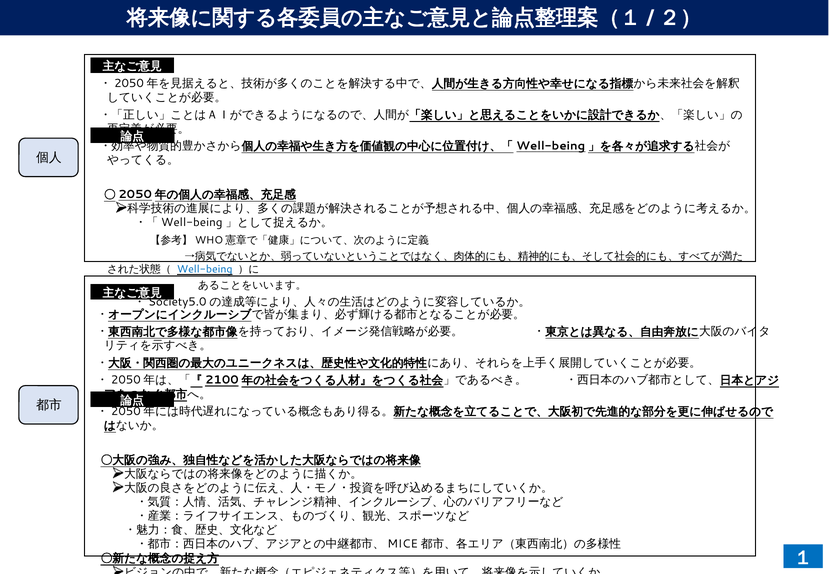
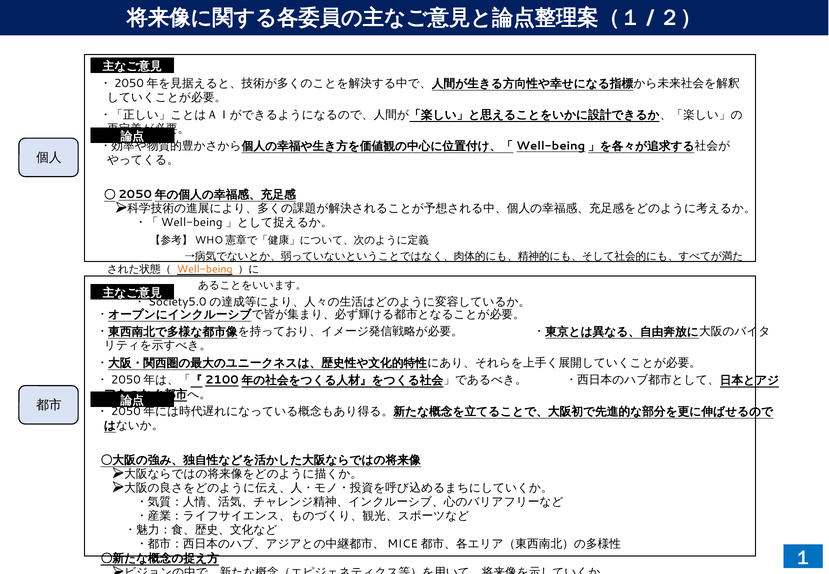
Well-being colour: blue -> orange
